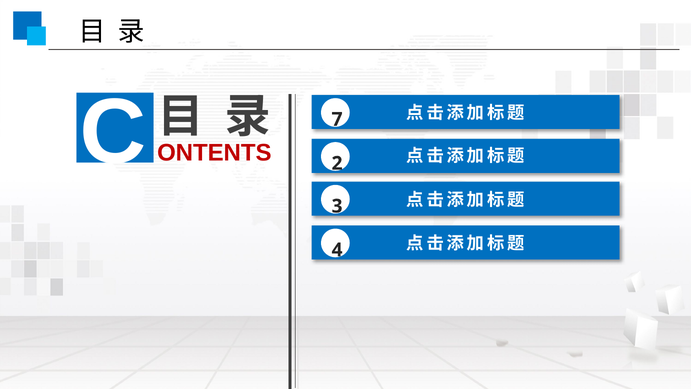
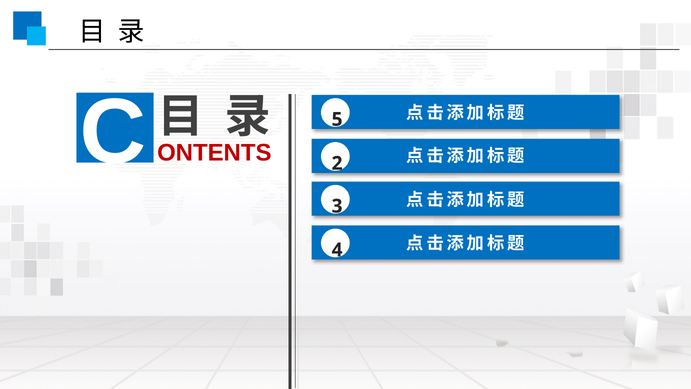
7: 7 -> 5
